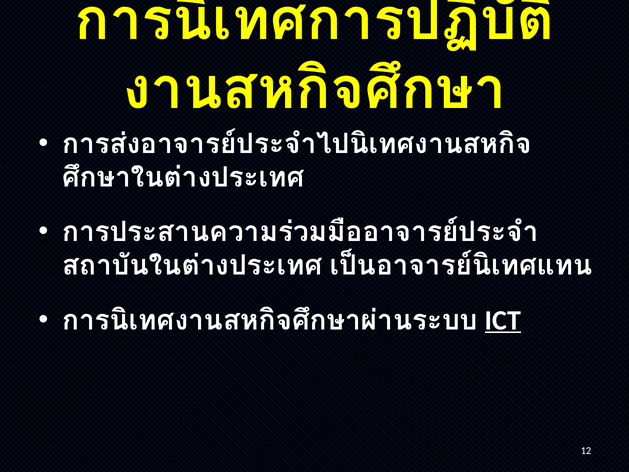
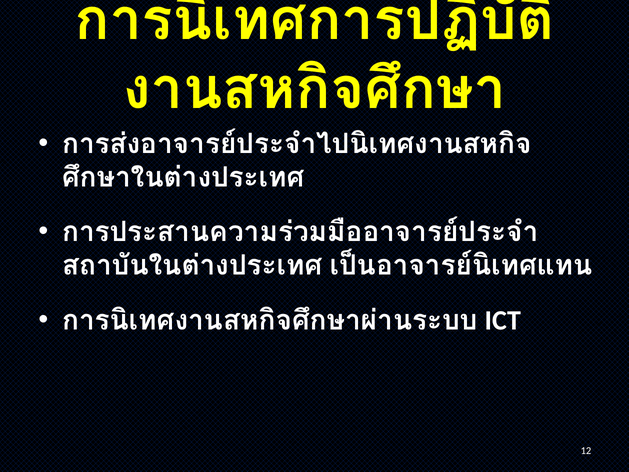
ICT underline: present -> none
